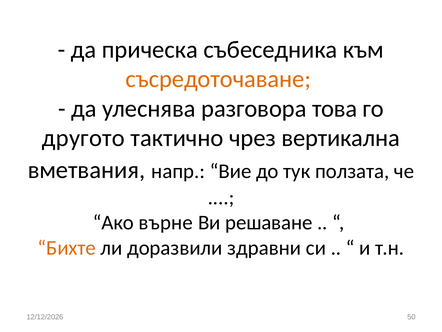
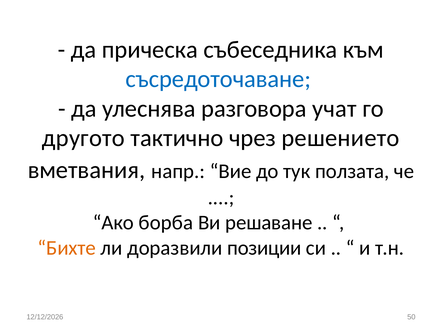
съсредоточаване colour: orange -> blue
това: това -> учат
вертикална: вертикална -> решението
върне: върне -> борба
здравни: здравни -> позиции
